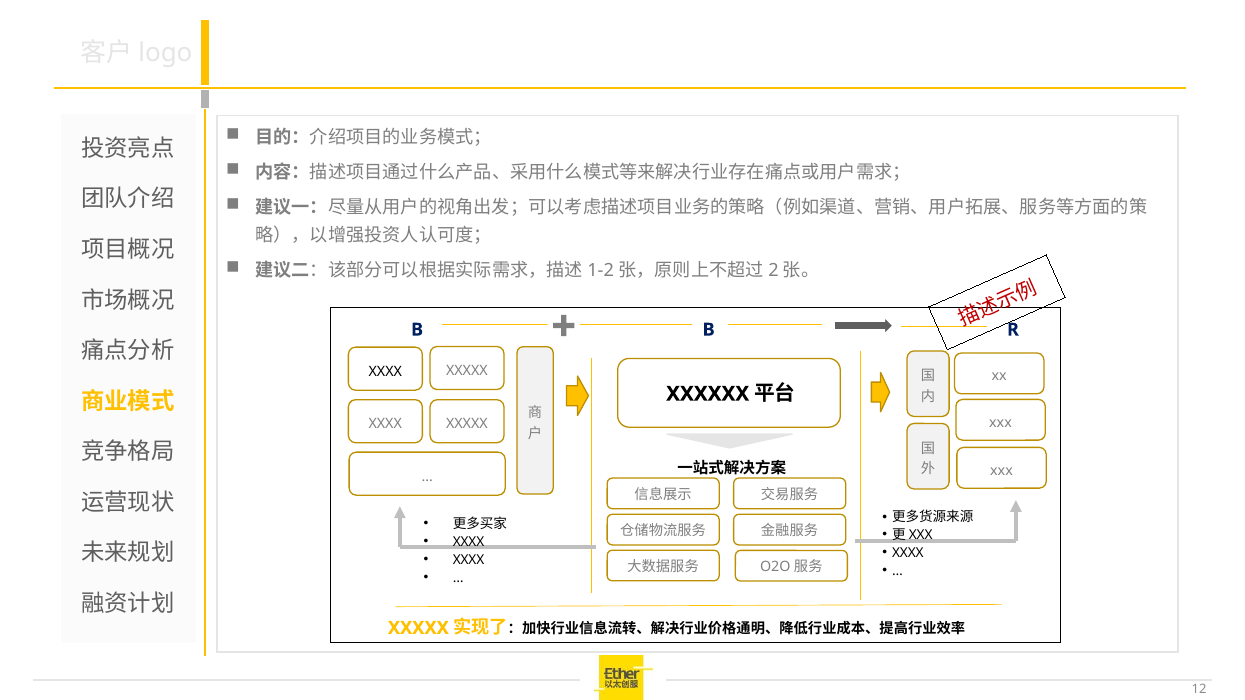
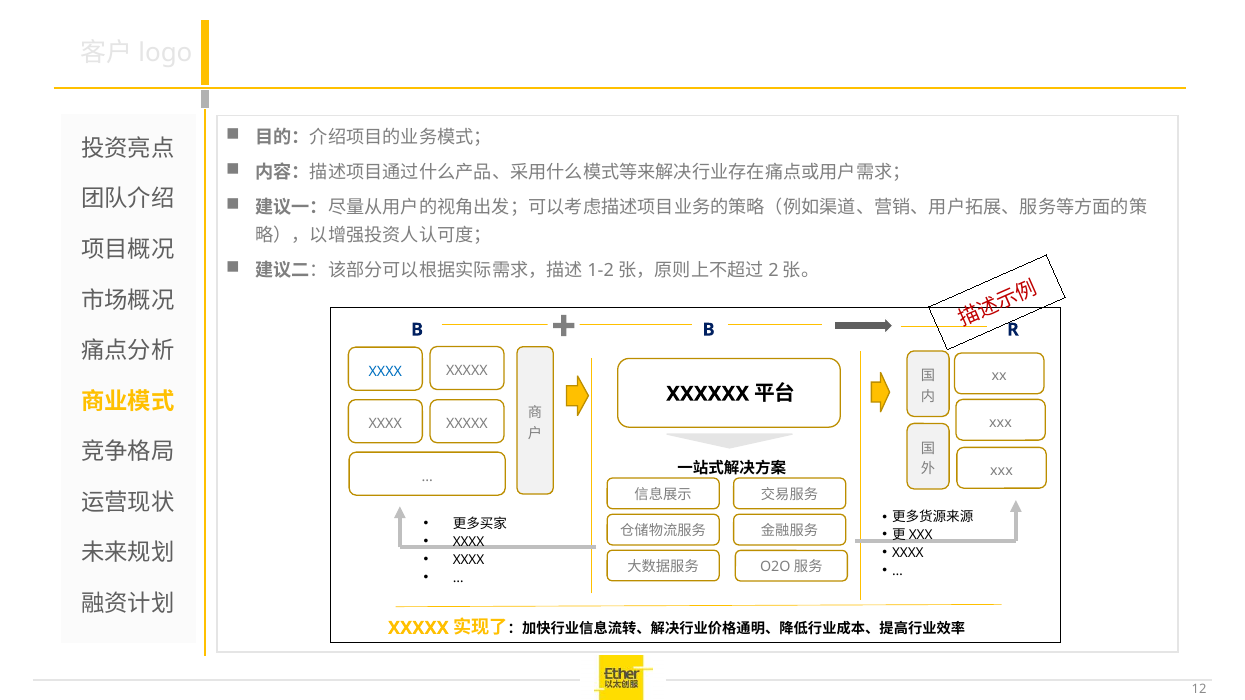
XXXX at (385, 372) colour: black -> blue
